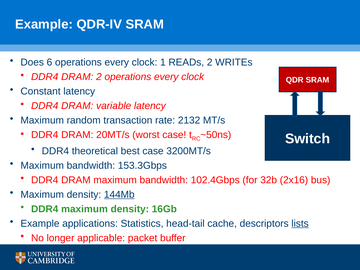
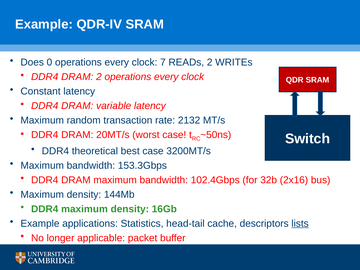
6: 6 -> 0
1: 1 -> 7
144Mb underline: present -> none
